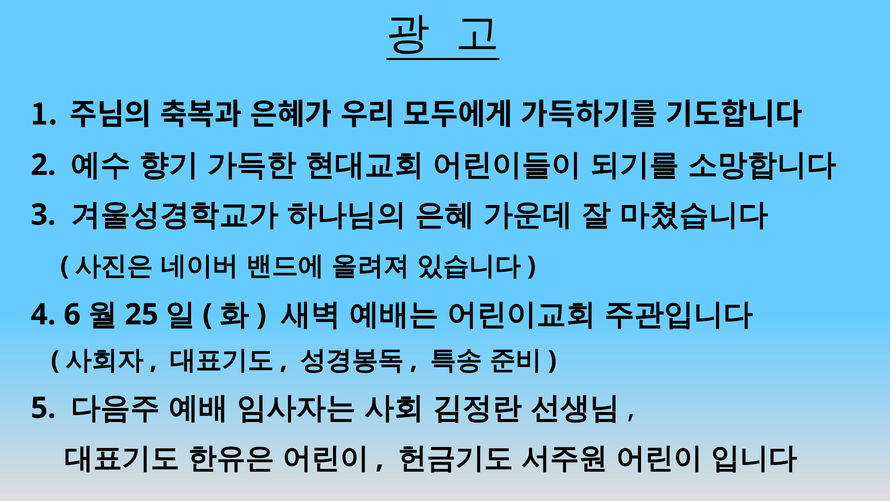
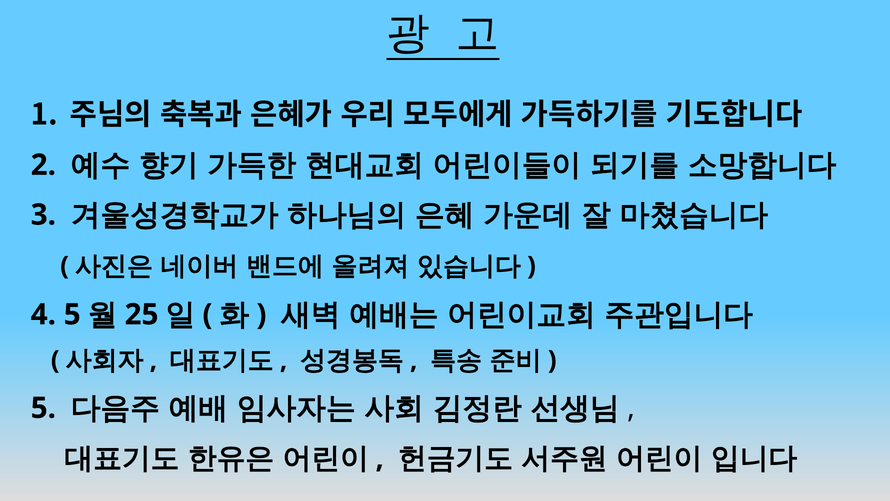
4 6: 6 -> 5
